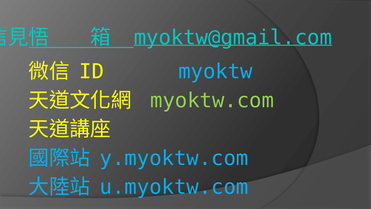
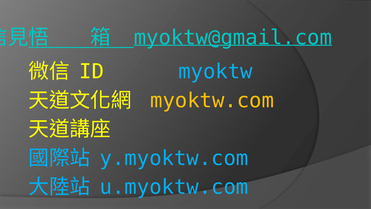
myoktw.com colour: light green -> yellow
